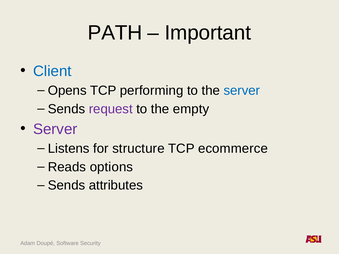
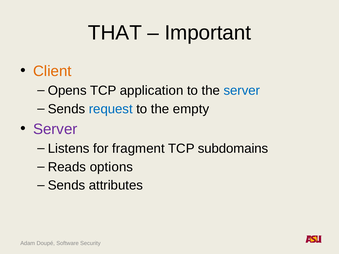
PATH: PATH -> THAT
Client colour: blue -> orange
performing: performing -> application
request colour: purple -> blue
structure: structure -> fragment
ecommerce: ecommerce -> subdomains
